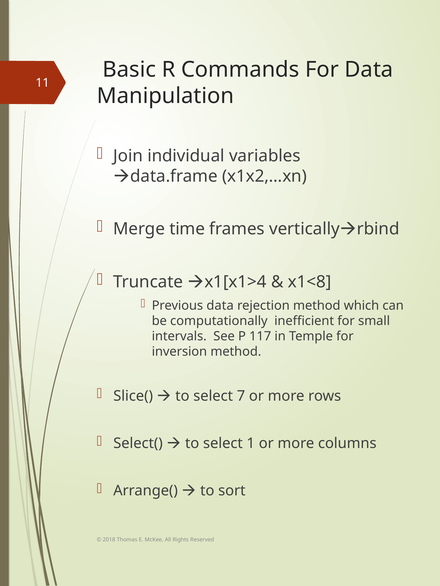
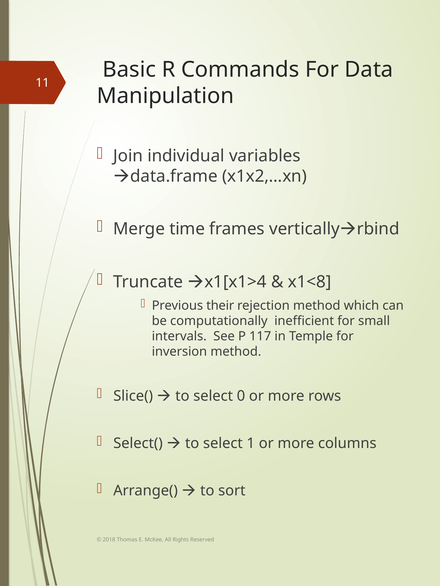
Previous data: data -> their
7: 7 -> 0
